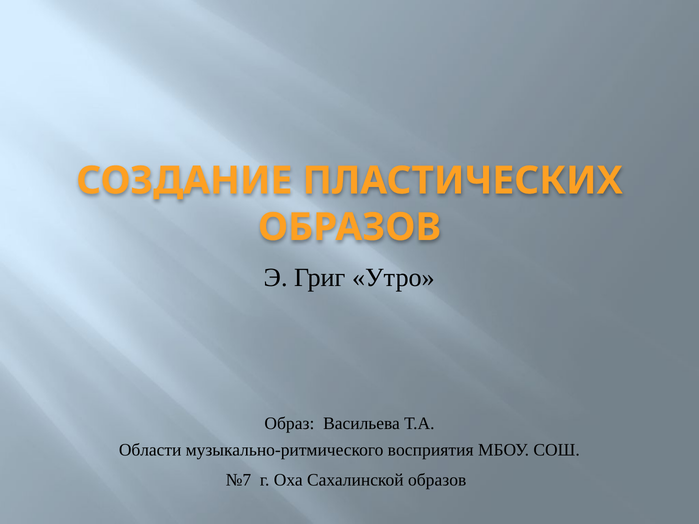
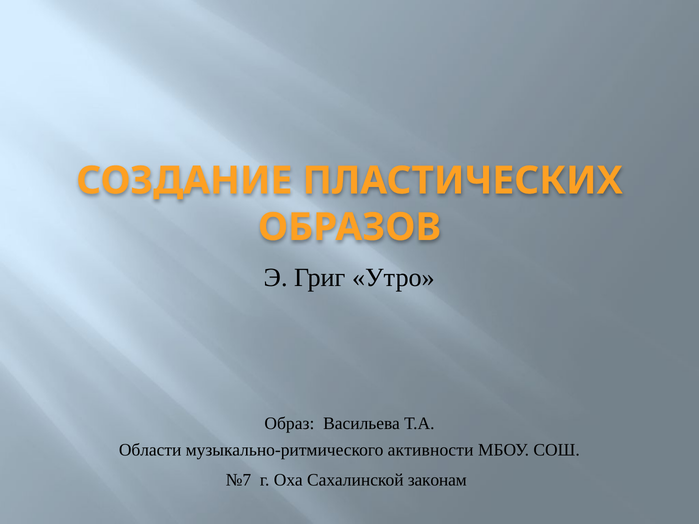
восприятия: восприятия -> активности
Сахалинской образов: образов -> законам
